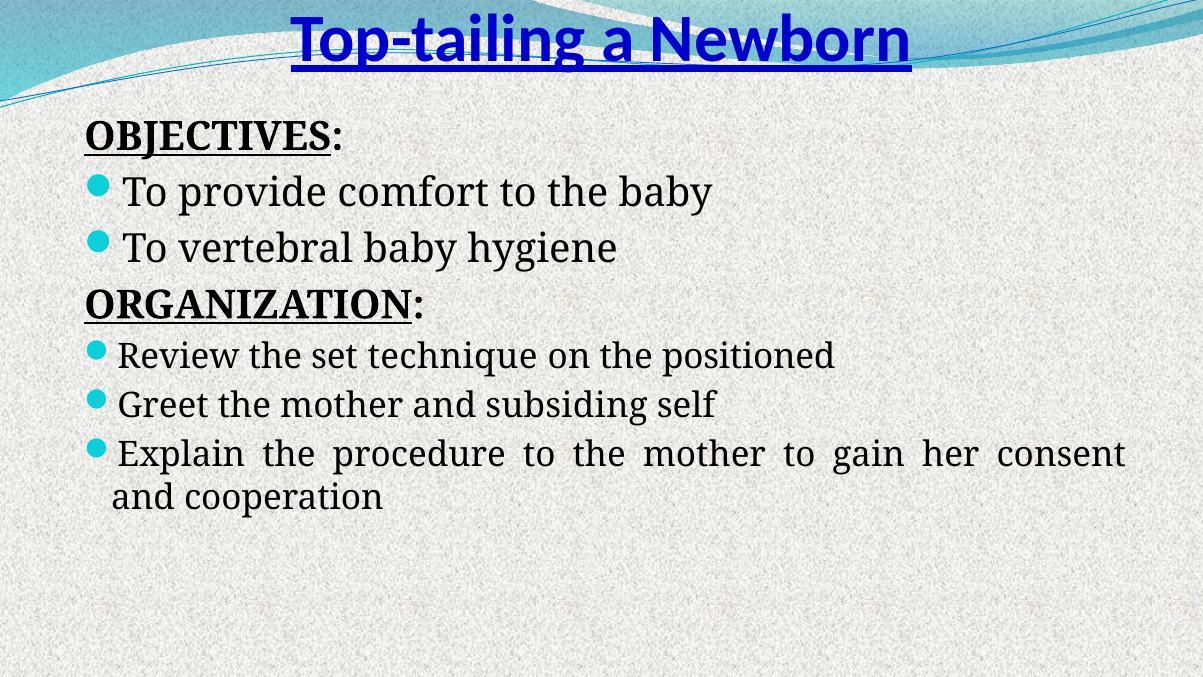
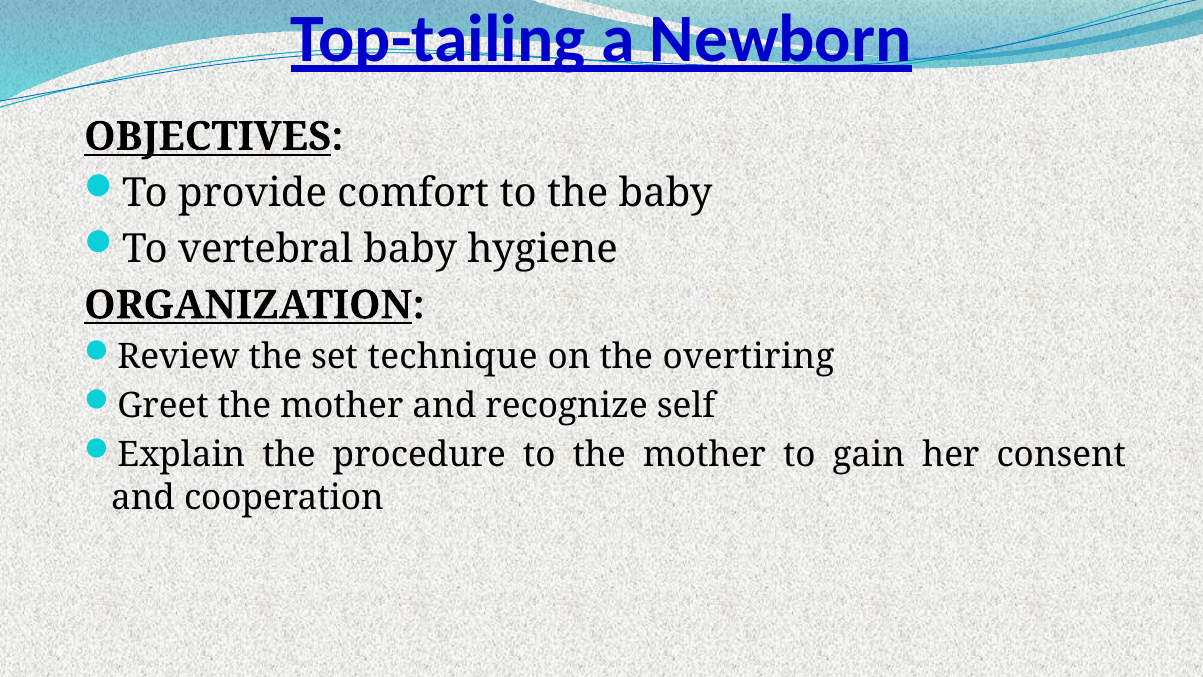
positioned: positioned -> overtiring
subsiding: subsiding -> recognize
